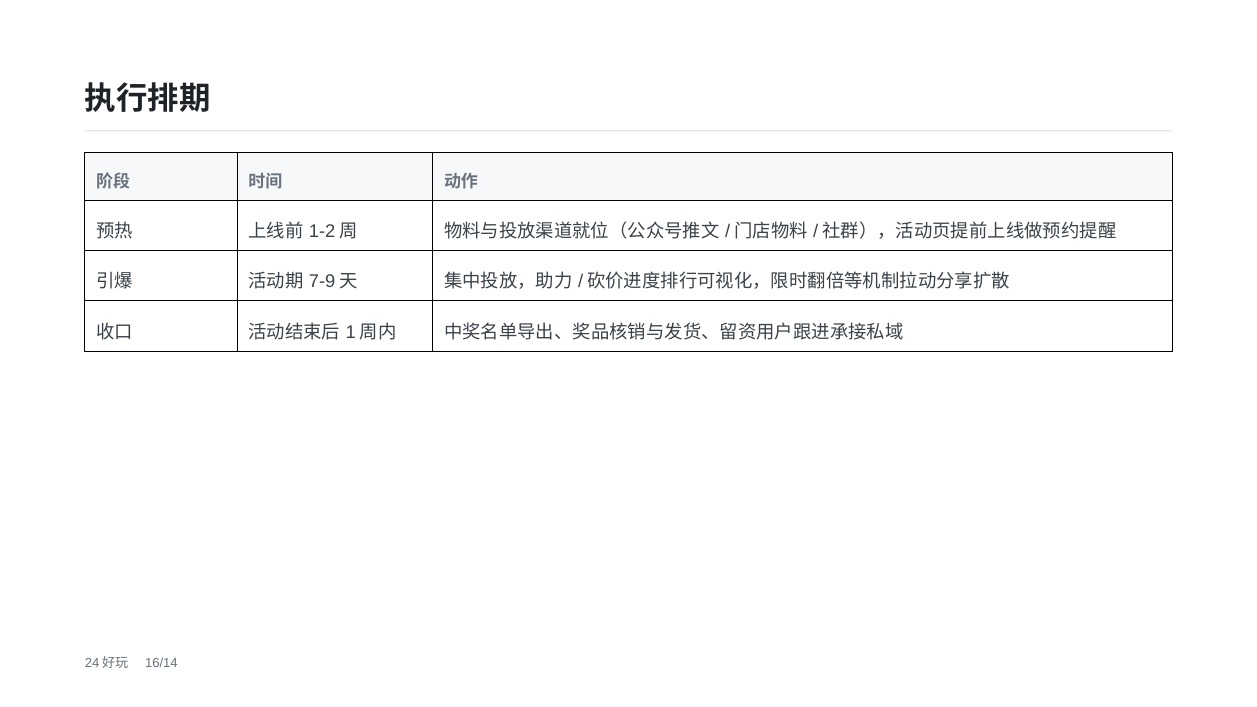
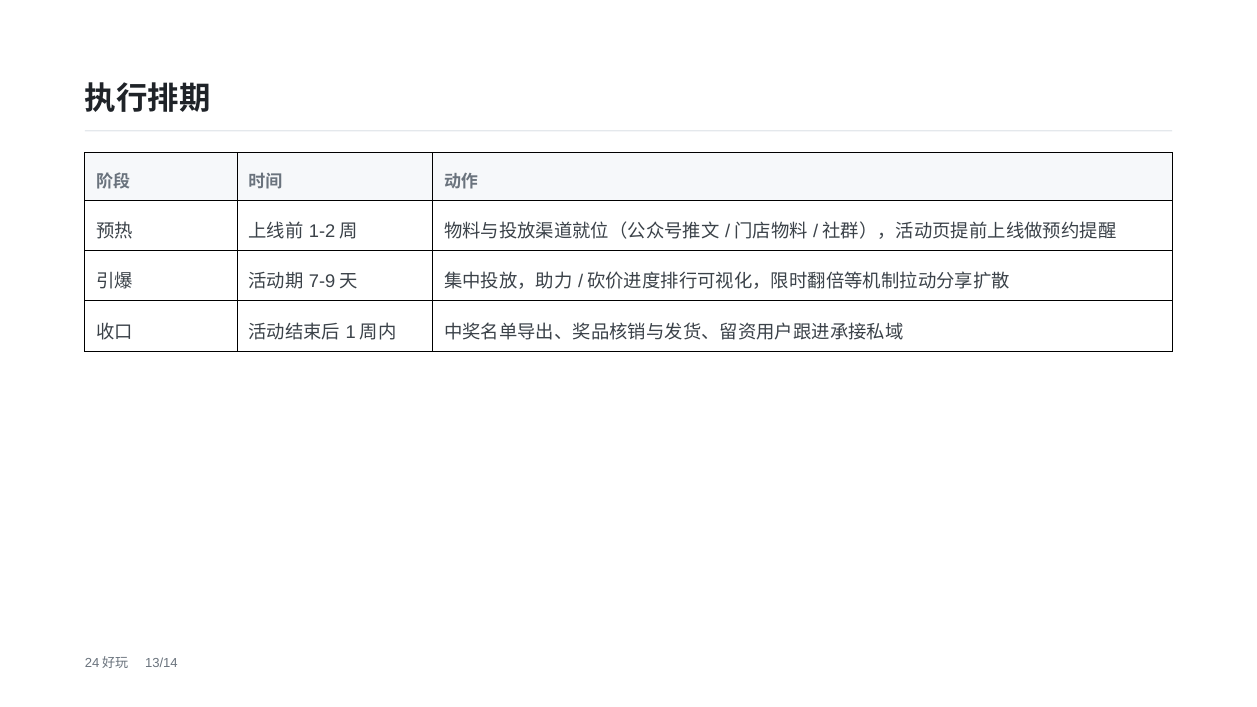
16/14: 16/14 -> 13/14
